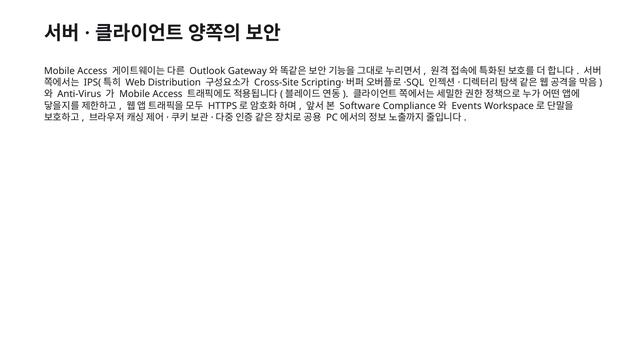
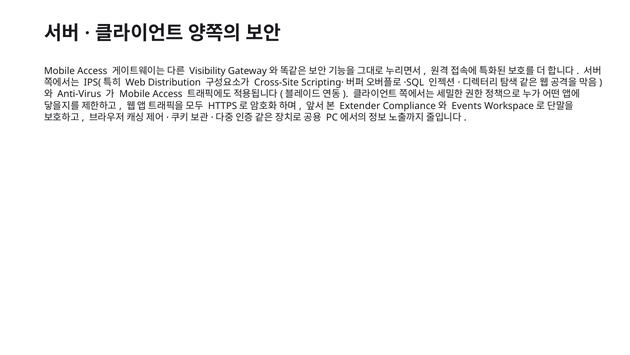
Outlook: Outlook -> Visibility
Software: Software -> Extender
